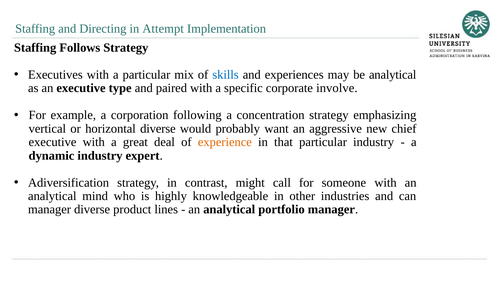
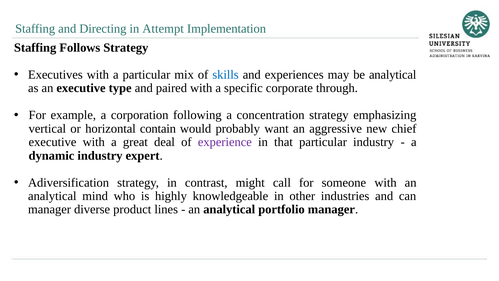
involve: involve -> through
horizontal diverse: diverse -> contain
experience colour: orange -> purple
